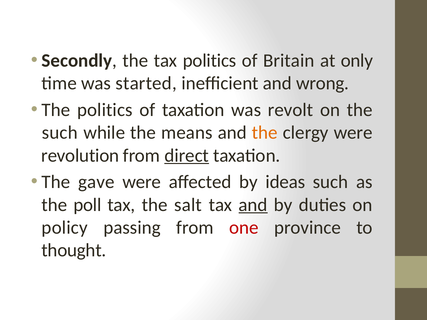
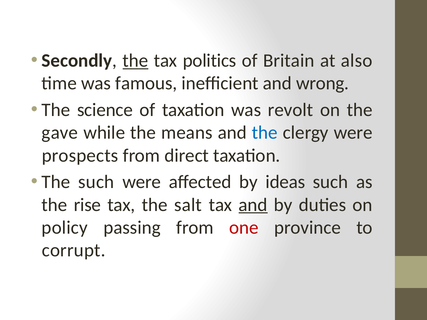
the at (135, 61) underline: none -> present
only: only -> also
started: started -> famous
The politics: politics -> science
such at (60, 133): such -> gave
the at (265, 133) colour: orange -> blue
revolution: revolution -> prospects
direct underline: present -> none
The gave: gave -> such
poll: poll -> rise
thought: thought -> corrupt
